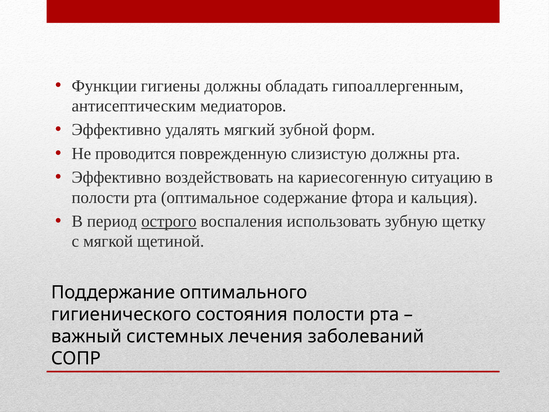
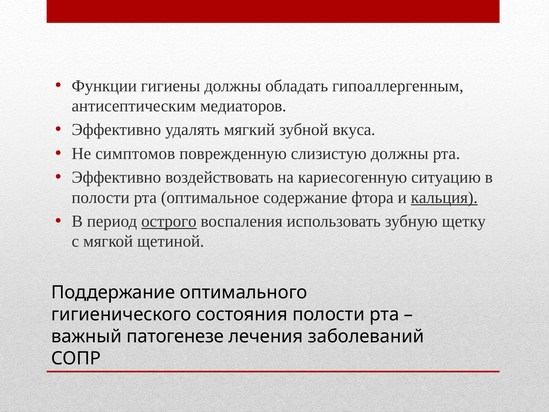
форм: форм -> вкуса
проводится: проводится -> симптомов
кальция underline: none -> present
системных: системных -> патогенезе
